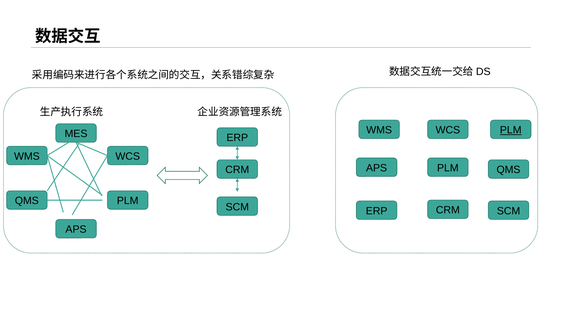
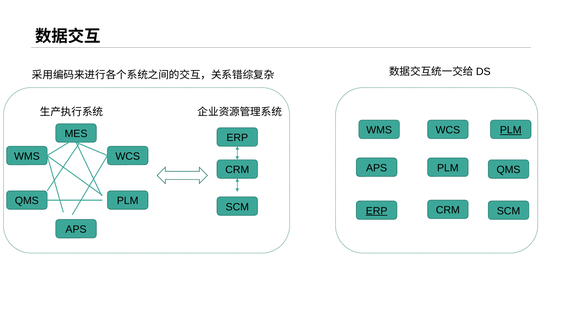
ERP at (377, 211) underline: none -> present
